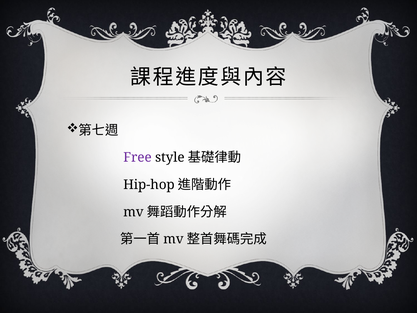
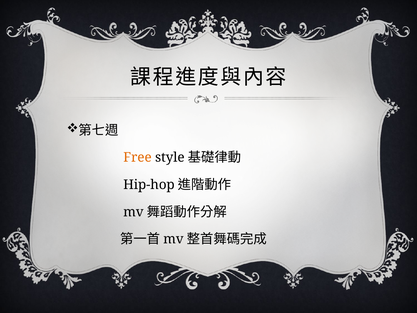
Free colour: purple -> orange
